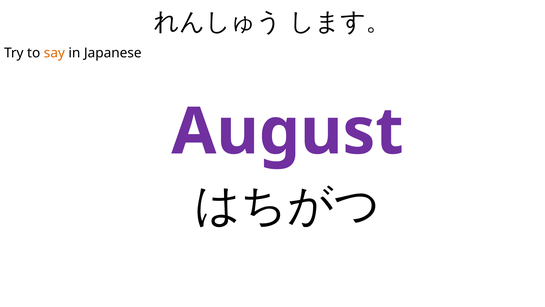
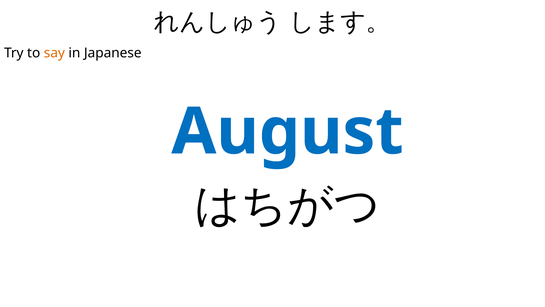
August colour: purple -> blue
